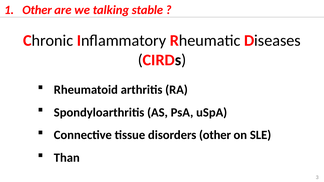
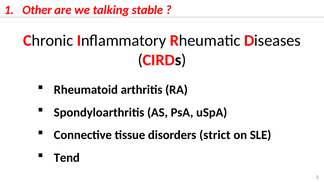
disorders other: other -> strict
Than: Than -> Tend
